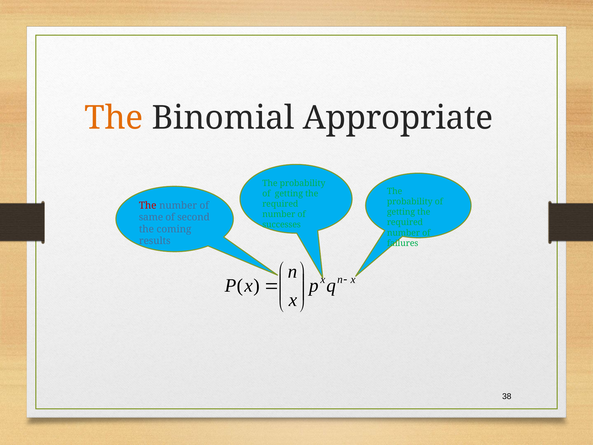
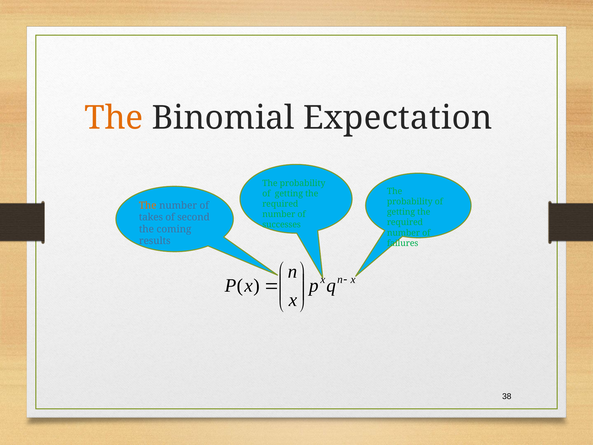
Appropriate: Appropriate -> Expectation
The at (148, 205) colour: red -> orange
same: same -> takes
